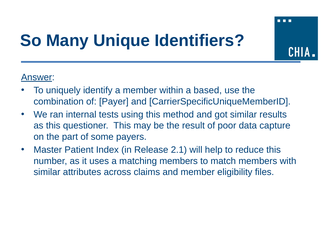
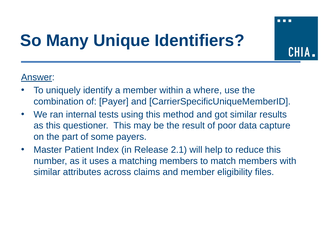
based: based -> where
